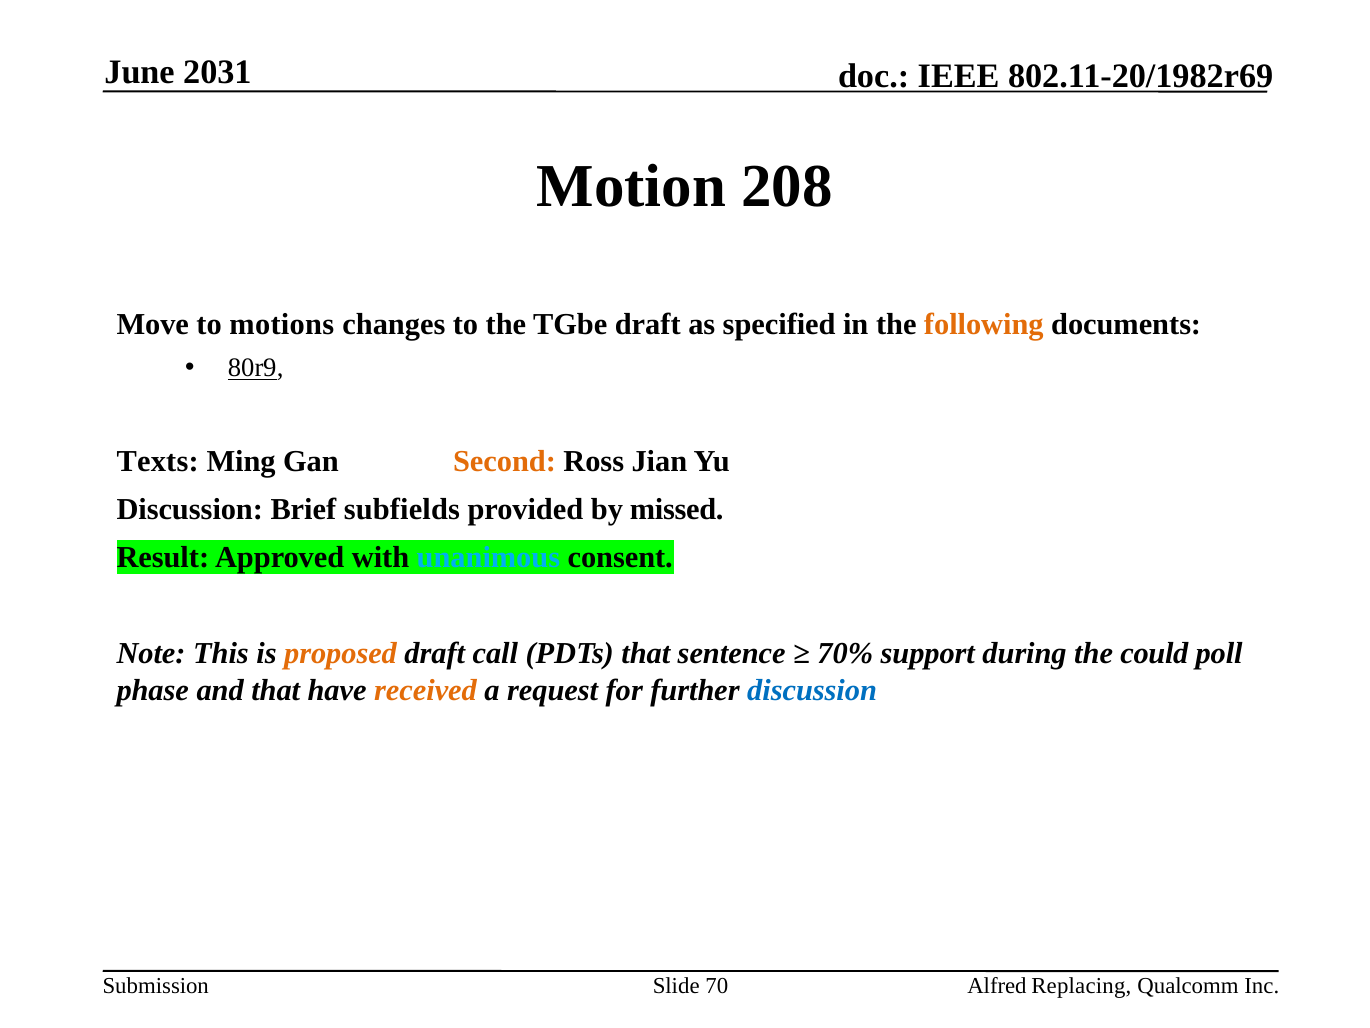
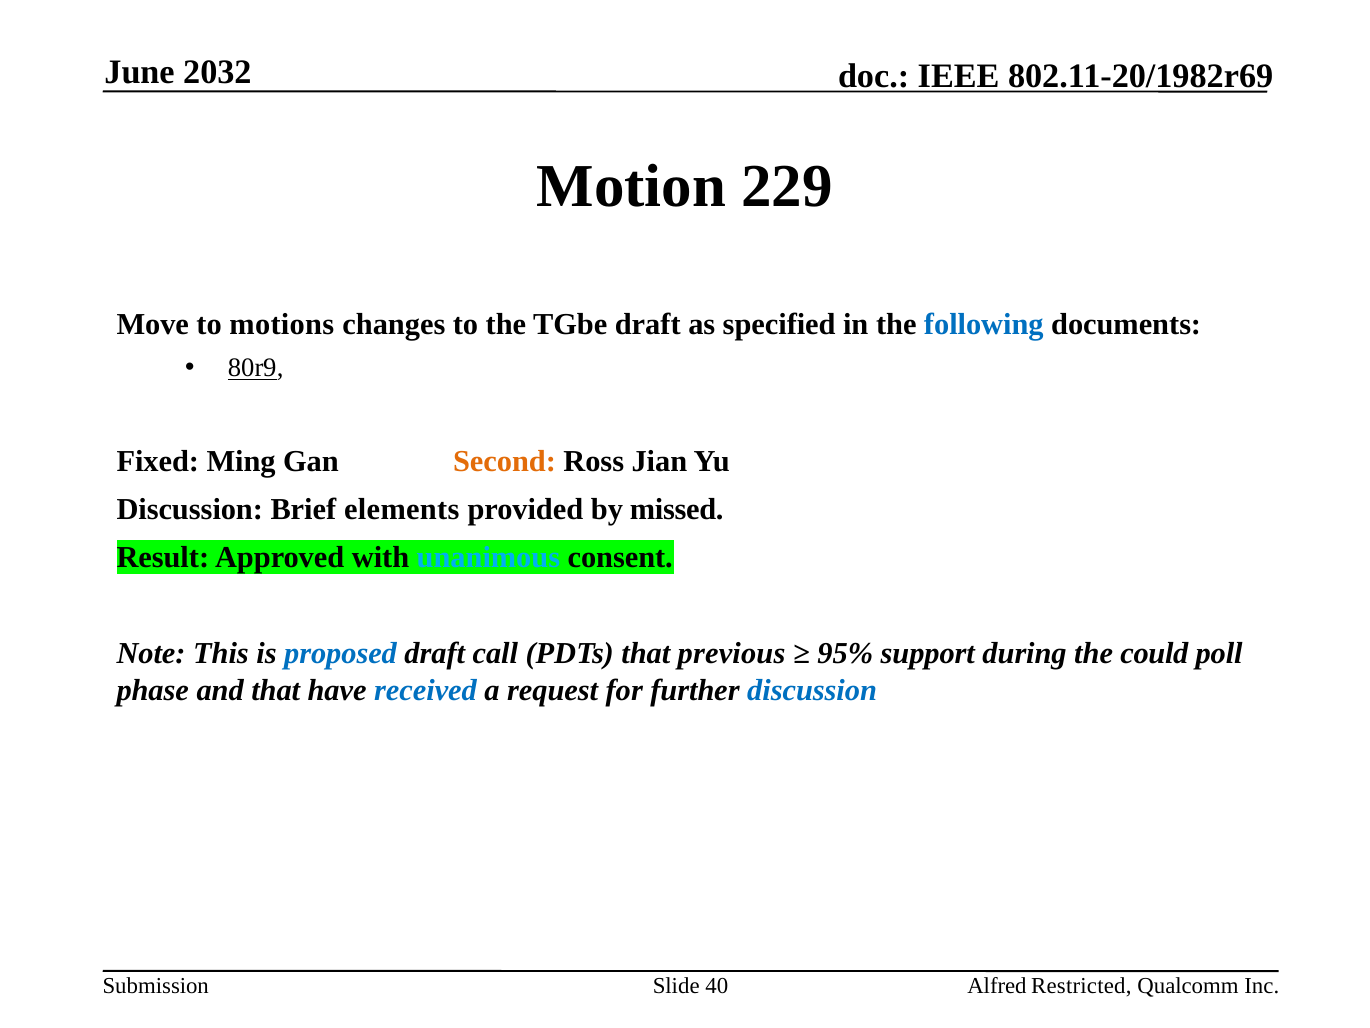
2031: 2031 -> 2032
208: 208 -> 229
following colour: orange -> blue
Texts: Texts -> Fixed
subfields: subfields -> elements
proposed colour: orange -> blue
sentence: sentence -> previous
70%: 70% -> 95%
received colour: orange -> blue
70: 70 -> 40
Replacing: Replacing -> Restricted
